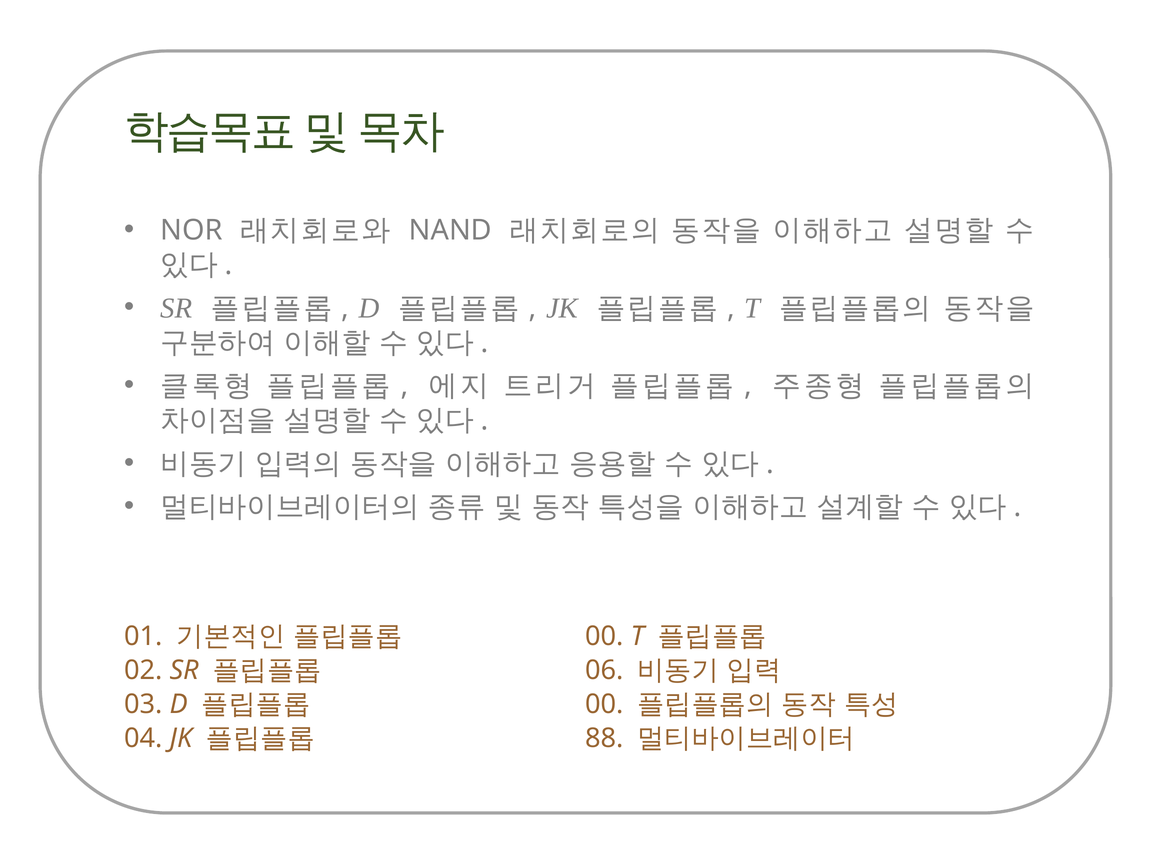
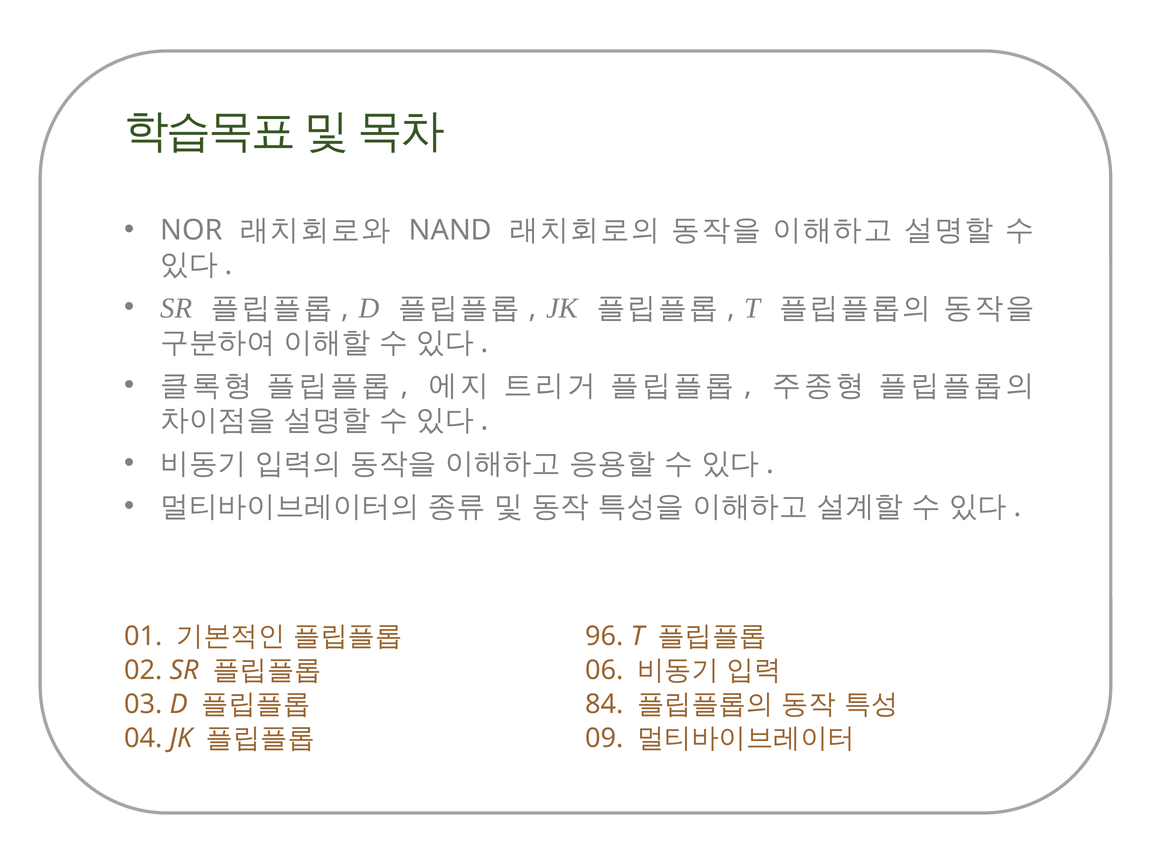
00 at (604, 636): 00 -> 96
00 at (604, 704): 00 -> 84
88: 88 -> 09
